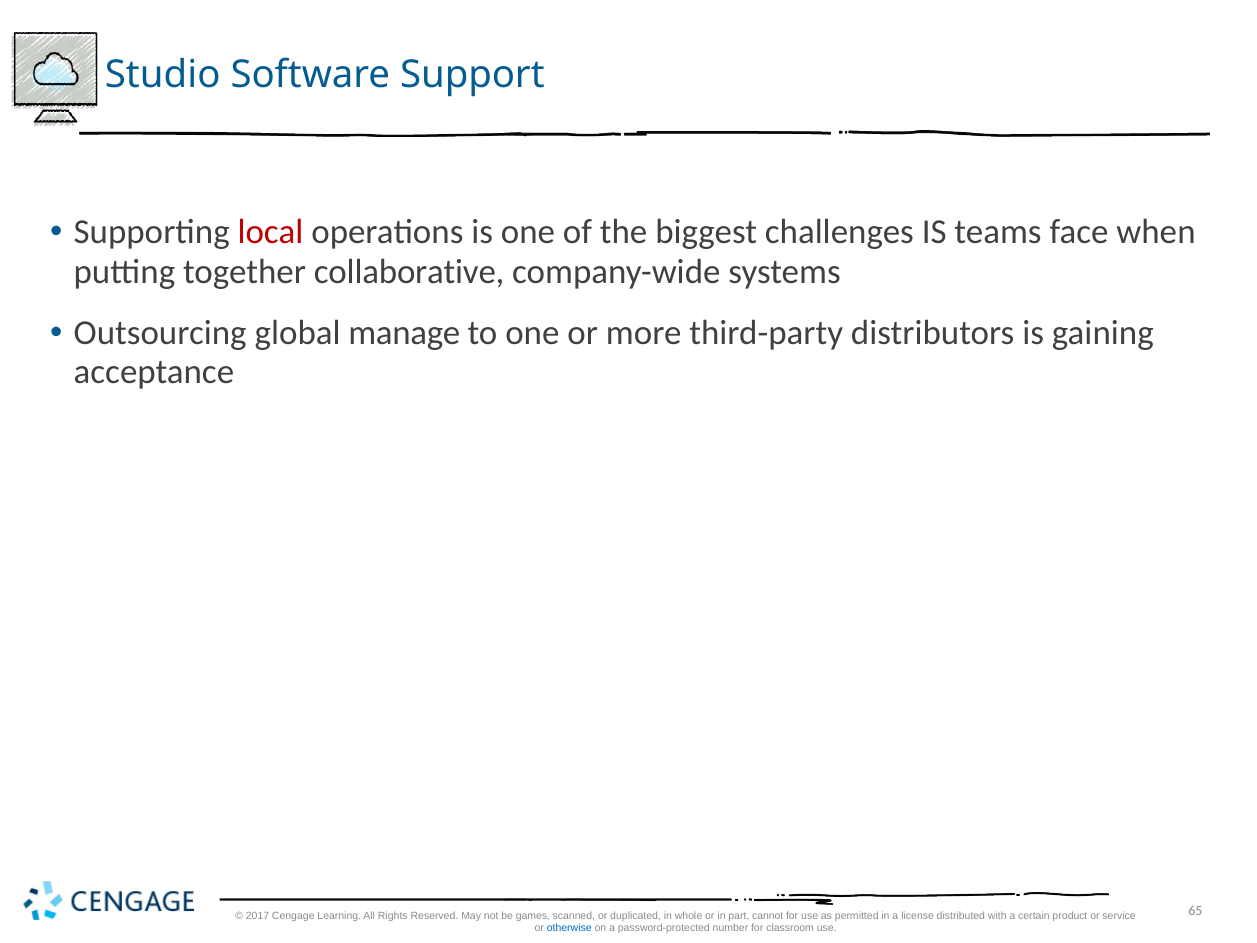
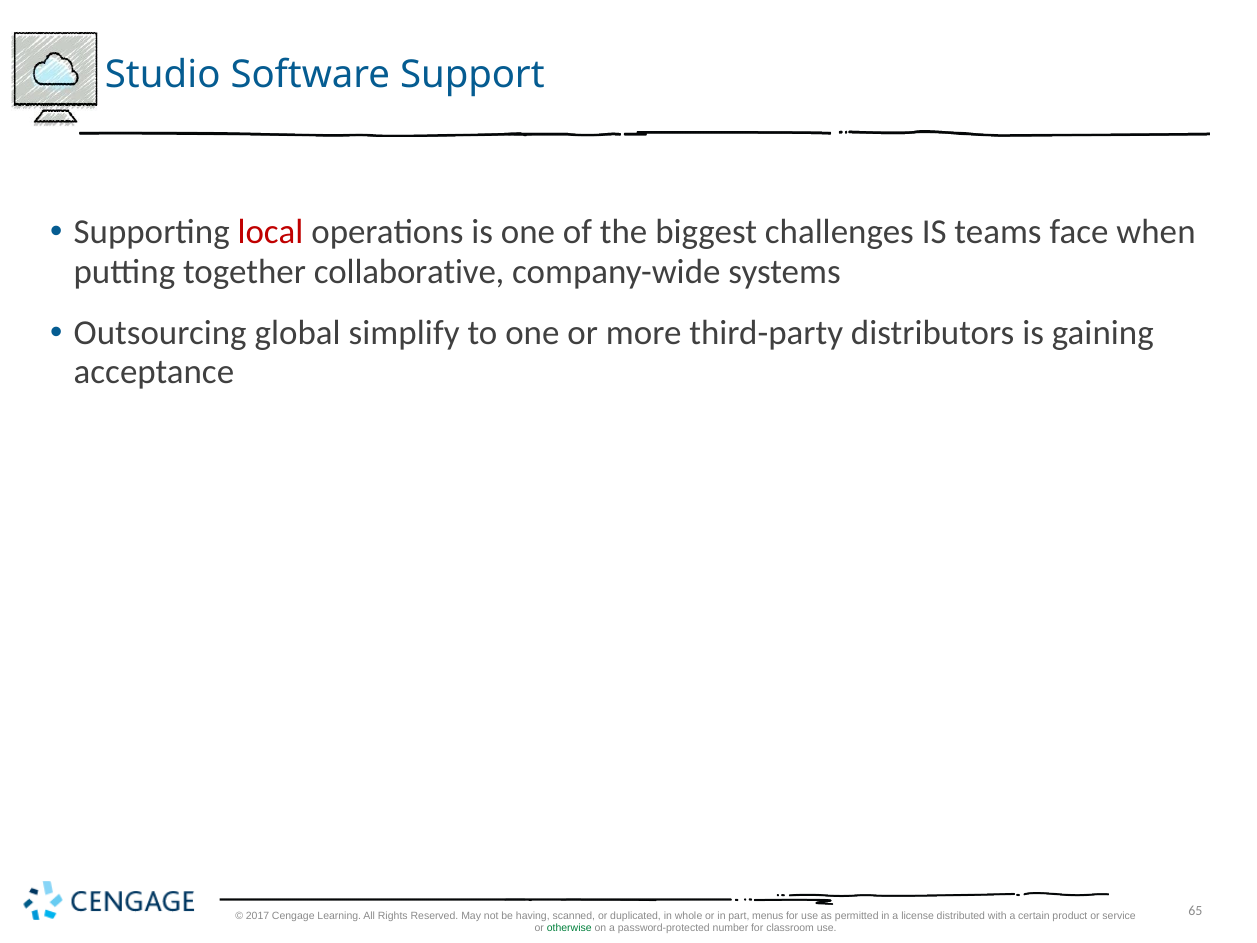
manage: manage -> simplify
games: games -> having
cannot: cannot -> menus
otherwise colour: blue -> green
